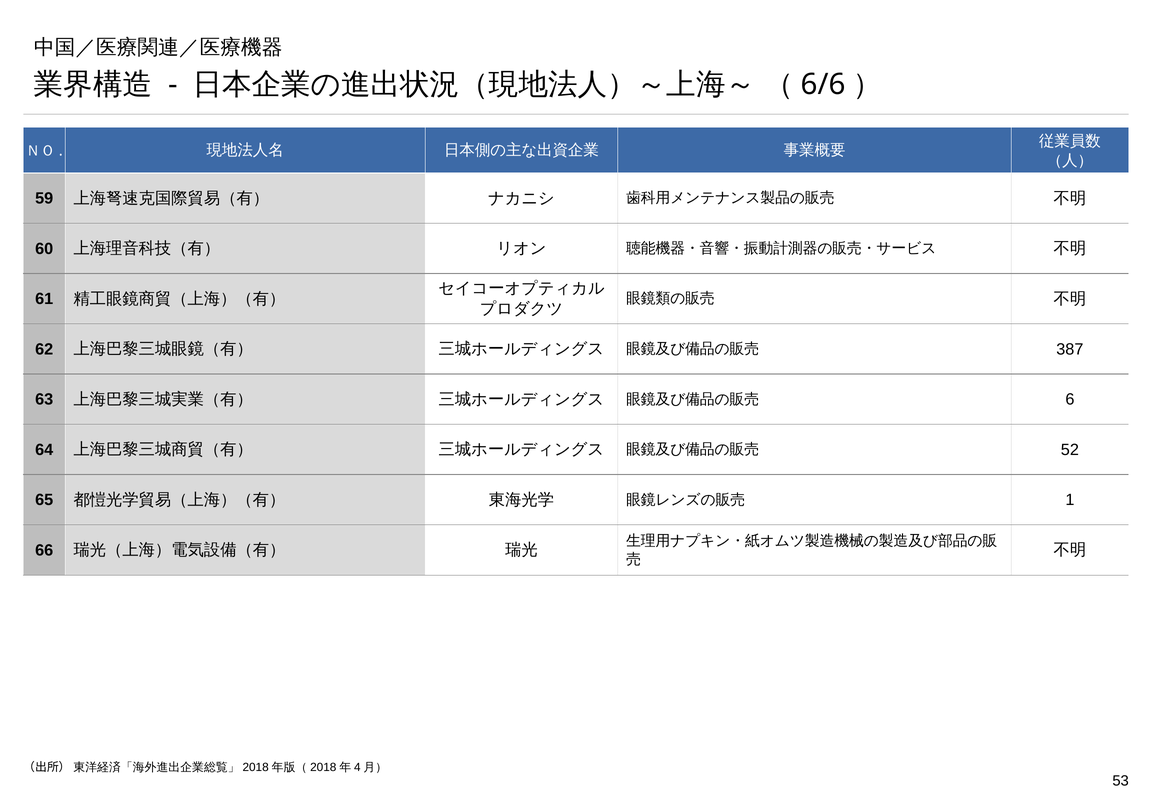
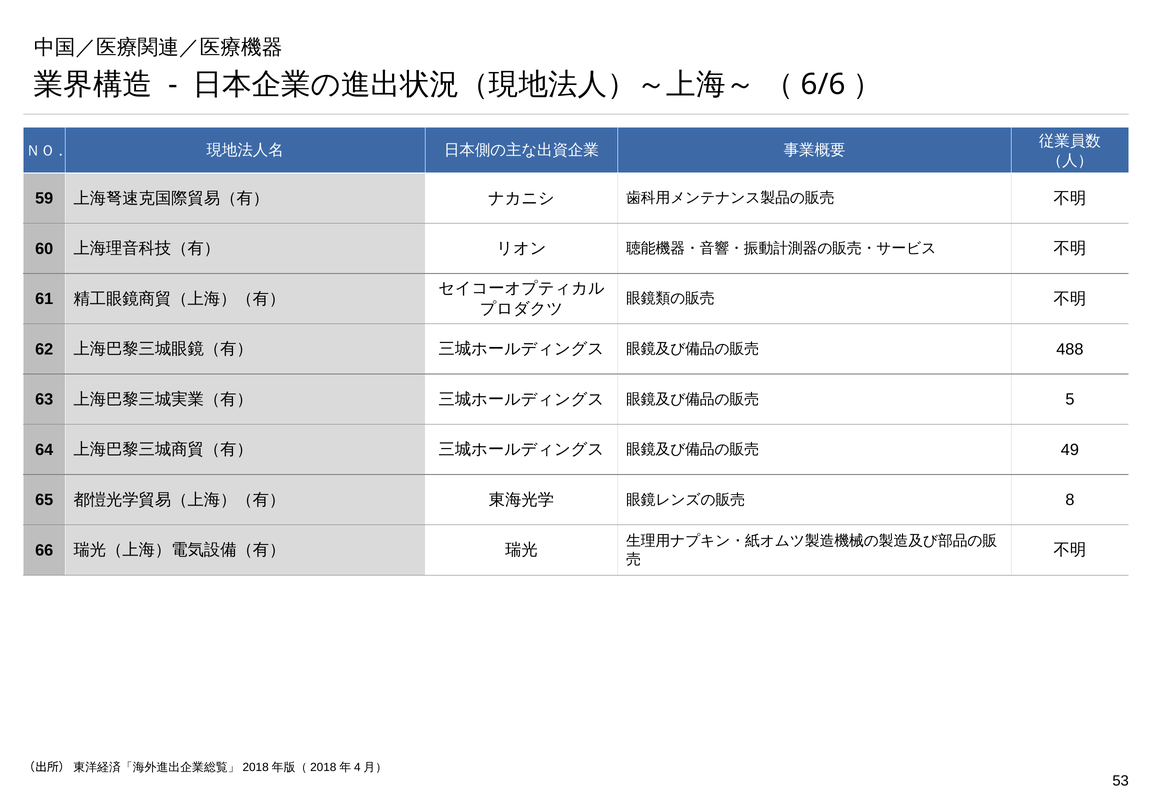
387: 387 -> 488
6: 6 -> 5
52: 52 -> 49
1: 1 -> 8
